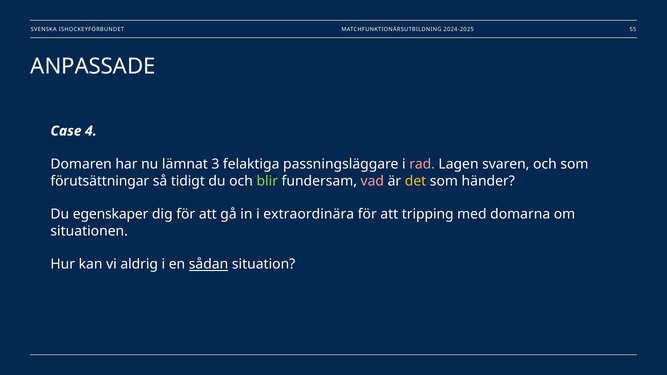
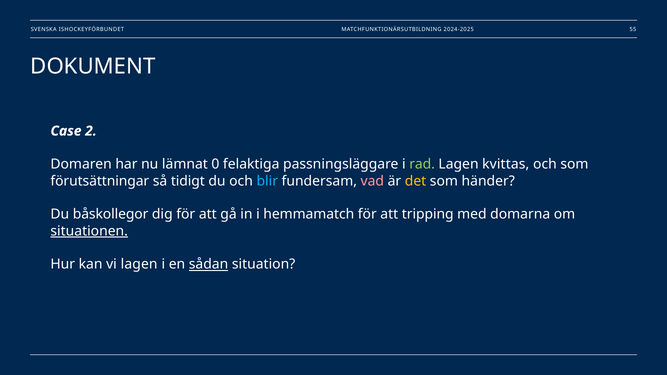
ANPASSADE: ANPASSADE -> DOKUMENT
4: 4 -> 2
3: 3 -> 0
rad colour: pink -> light green
svaren: svaren -> kvittas
blir colour: light green -> light blue
egenskaper: egenskaper -> båskollegor
extraordinära: extraordinära -> hemmamatch
situationen underline: none -> present
vi aldrig: aldrig -> lagen
